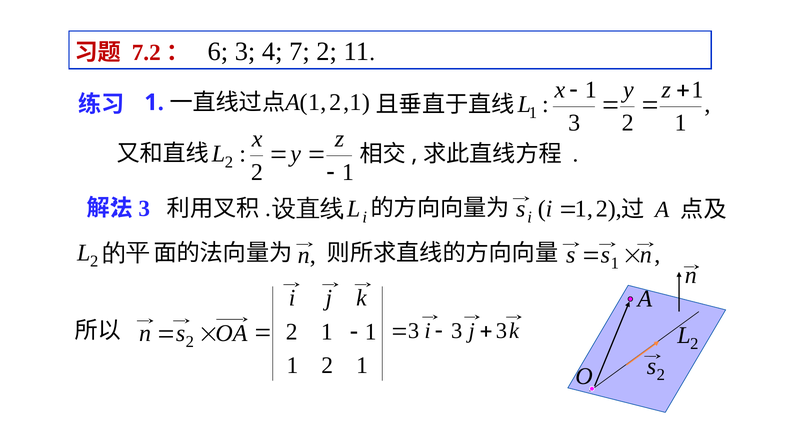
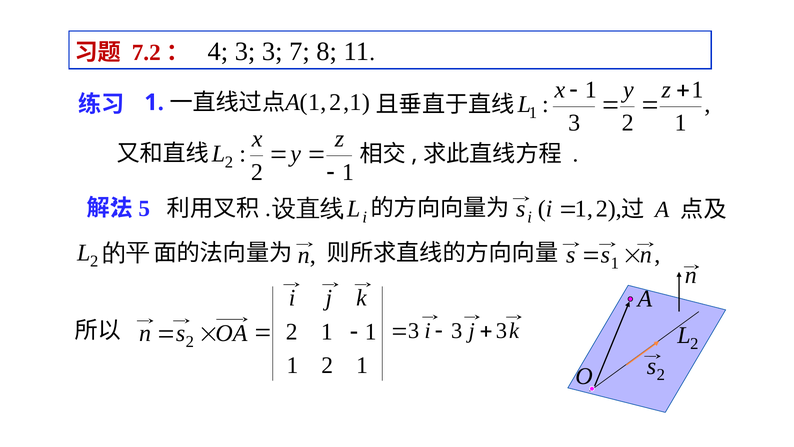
6: 6 -> 4
4 at (272, 52): 4 -> 3
7 2: 2 -> 8
3 at (144, 208): 3 -> 5
